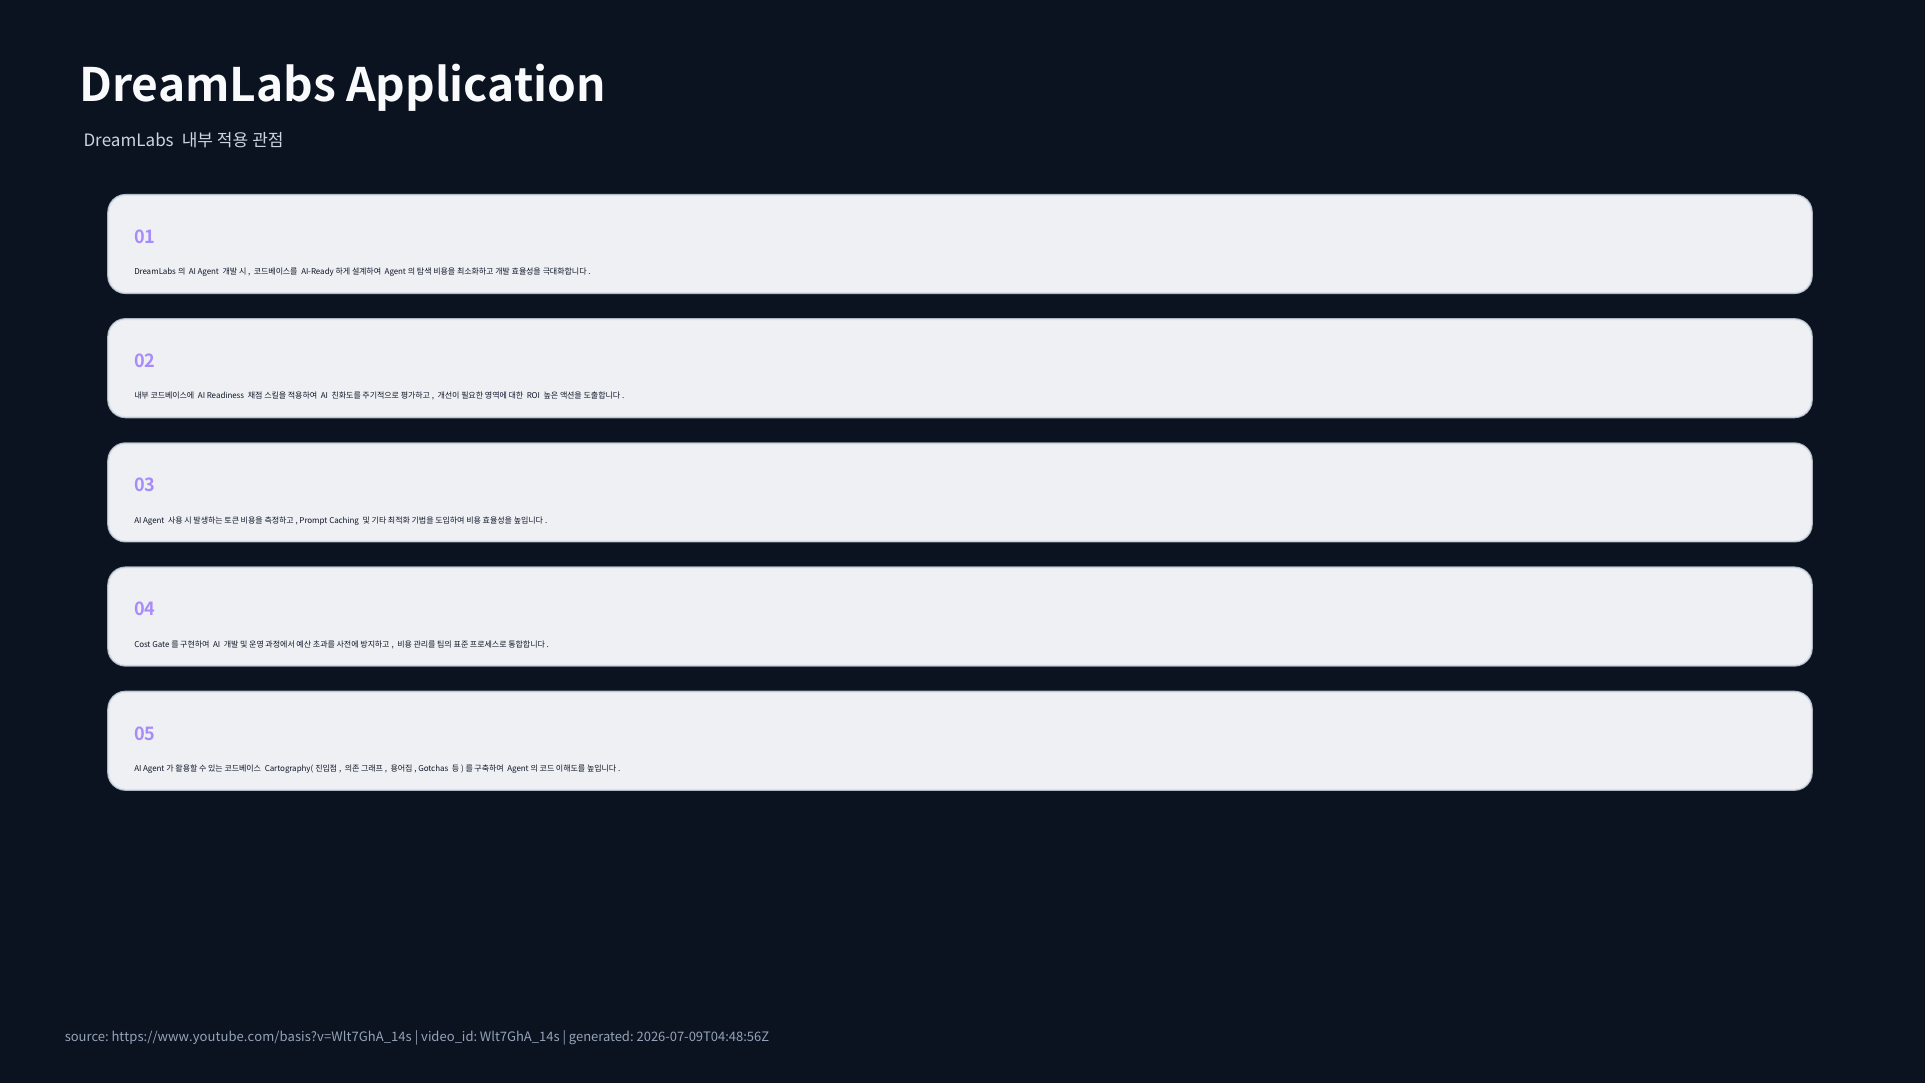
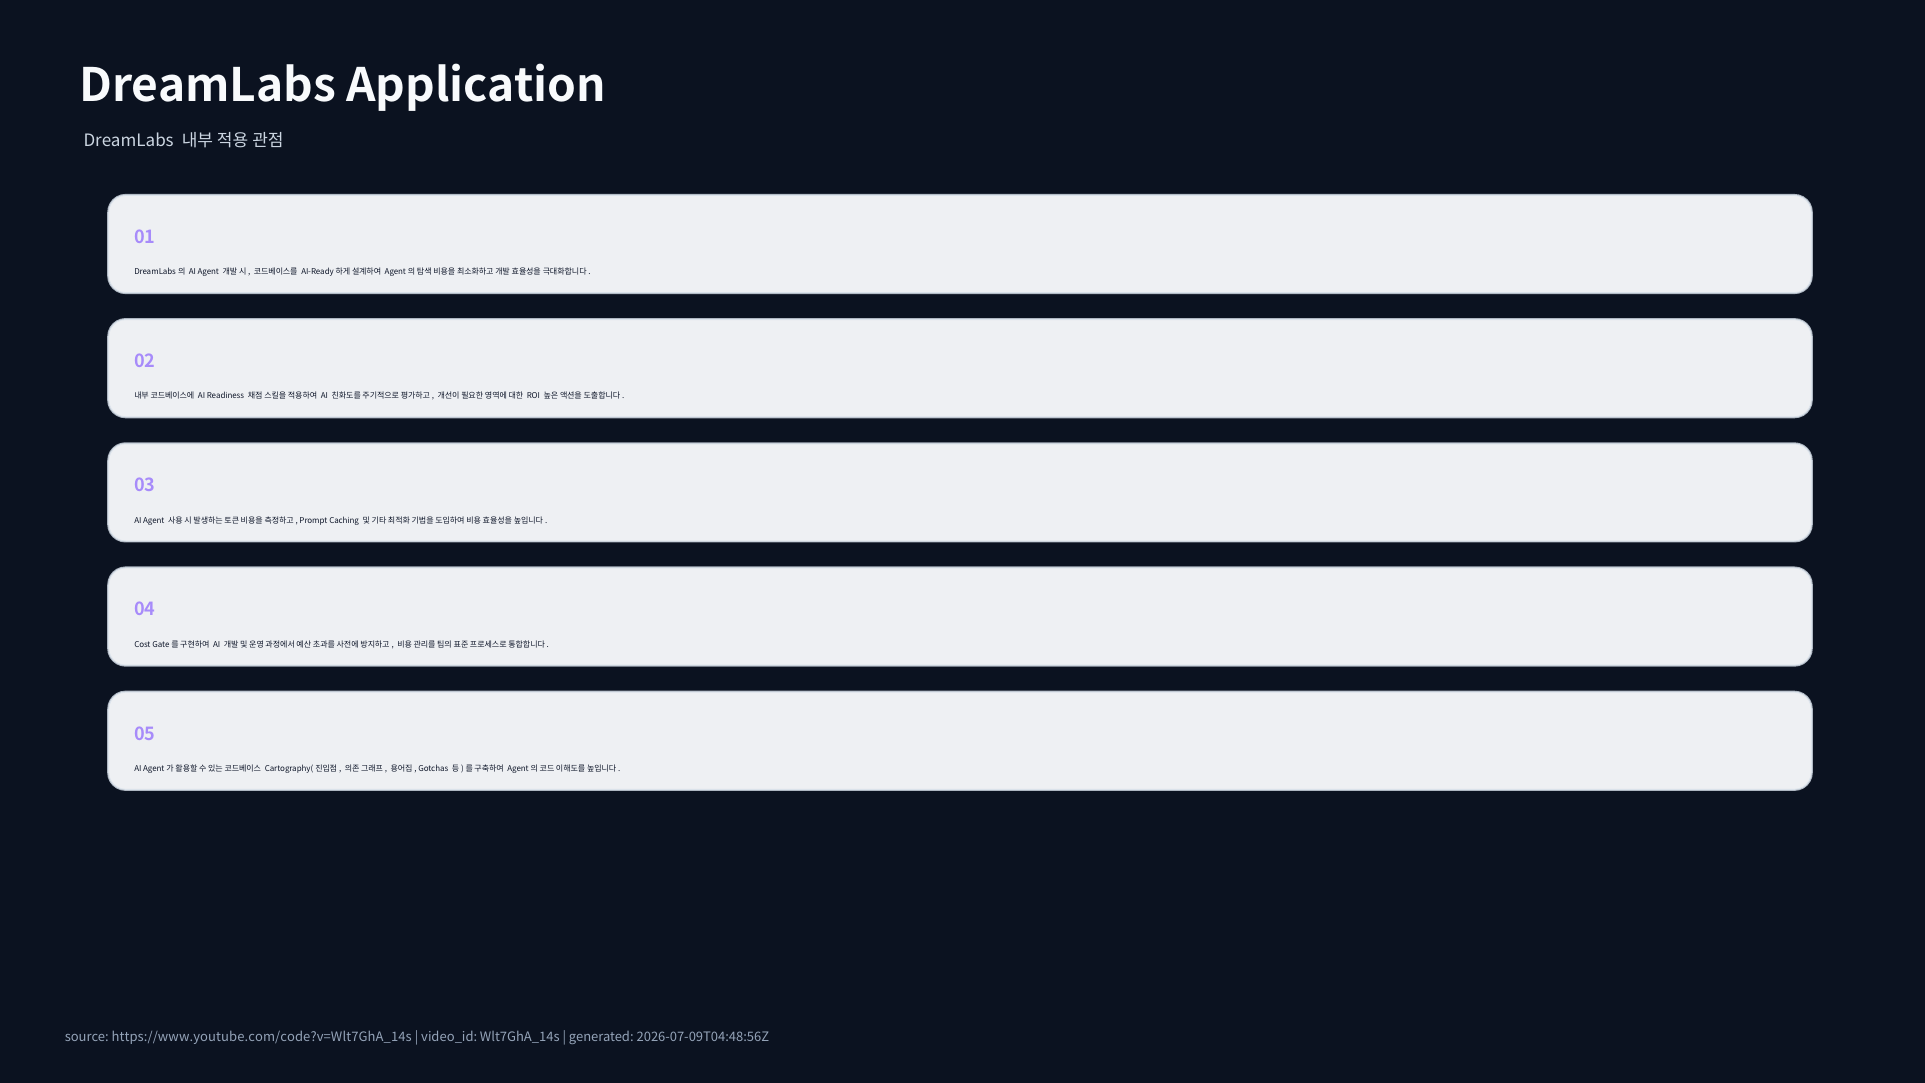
https://www.youtube.com/basis?v=Wlt7GhA_14s: https://www.youtube.com/basis?v=Wlt7GhA_14s -> https://www.youtube.com/code?v=Wlt7GhA_14s
